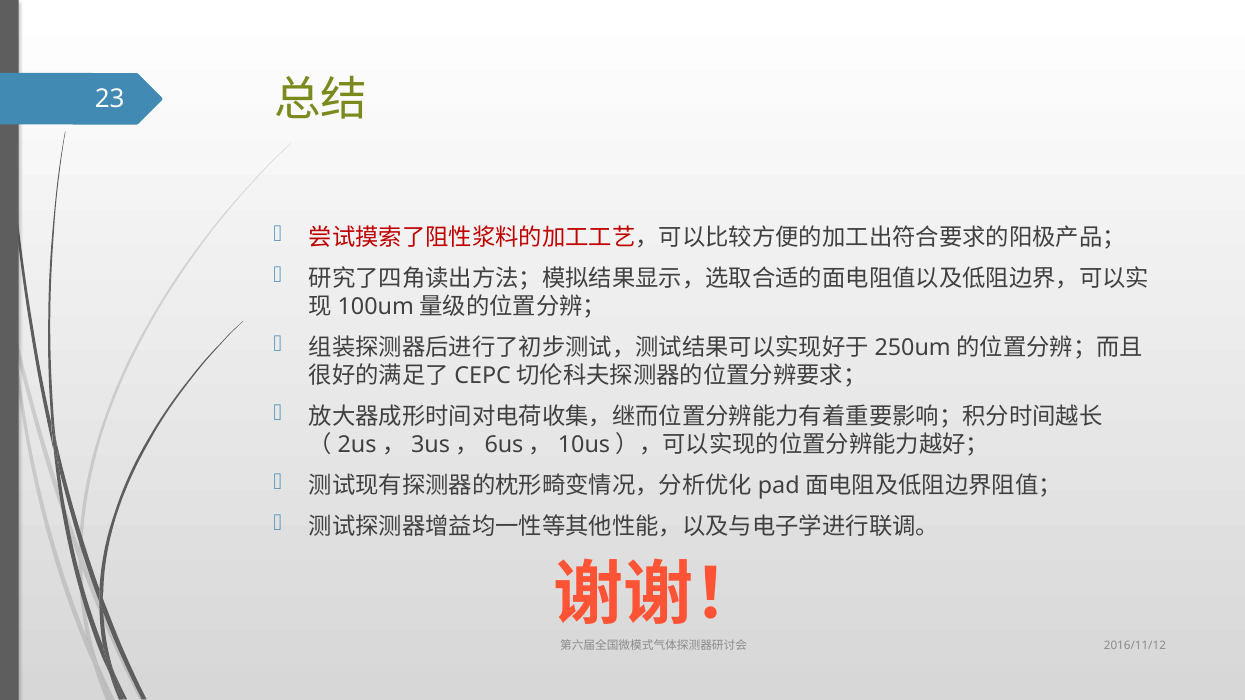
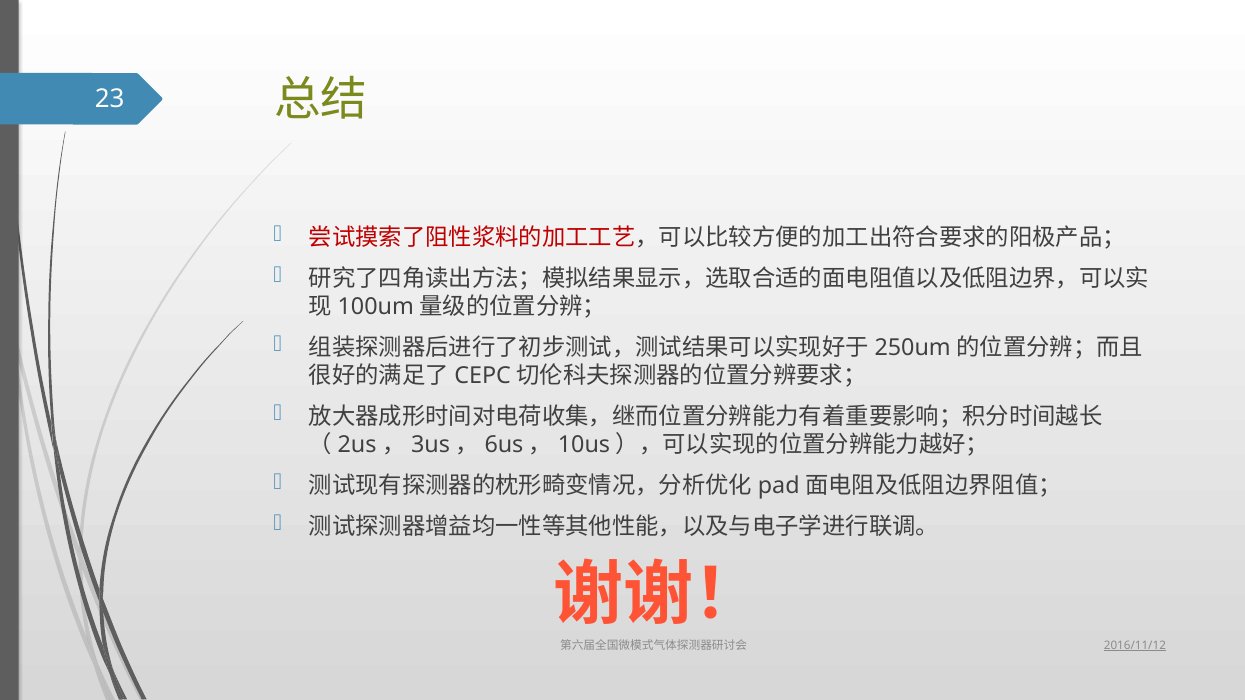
2016/11/12 underline: none -> present
